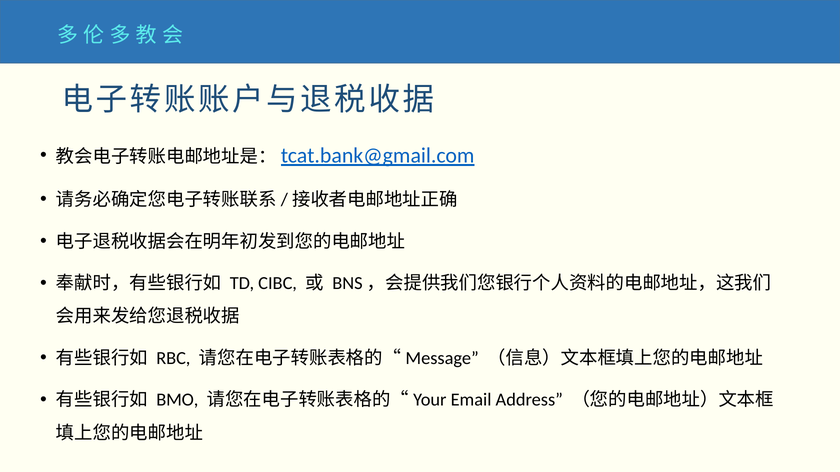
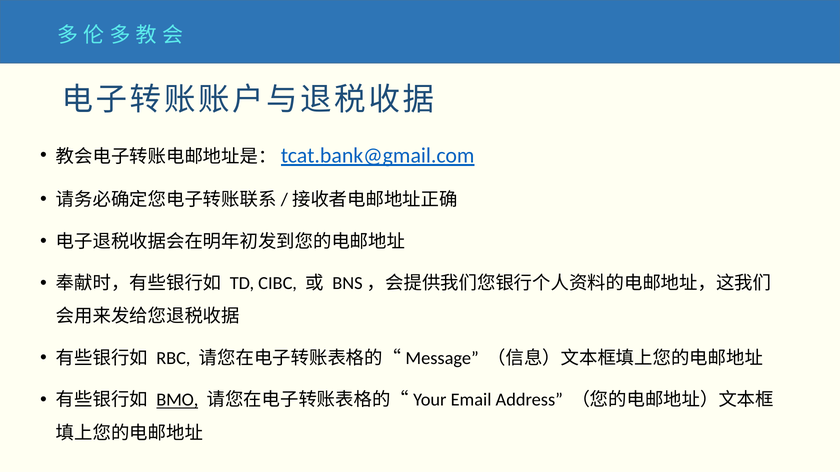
BMO underline: none -> present
